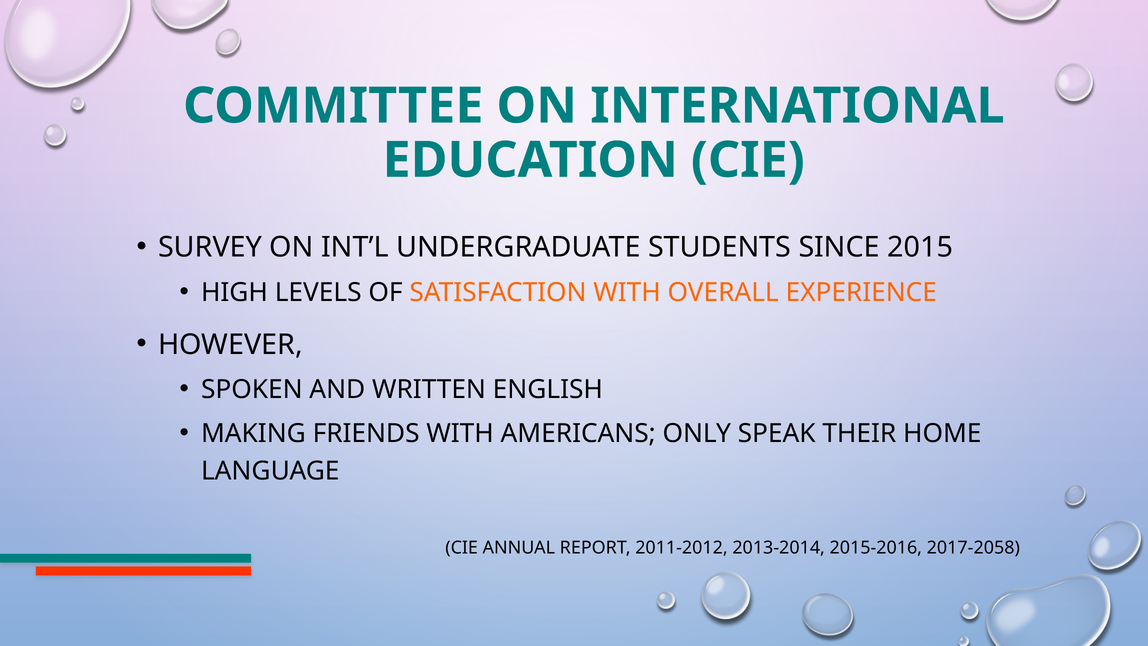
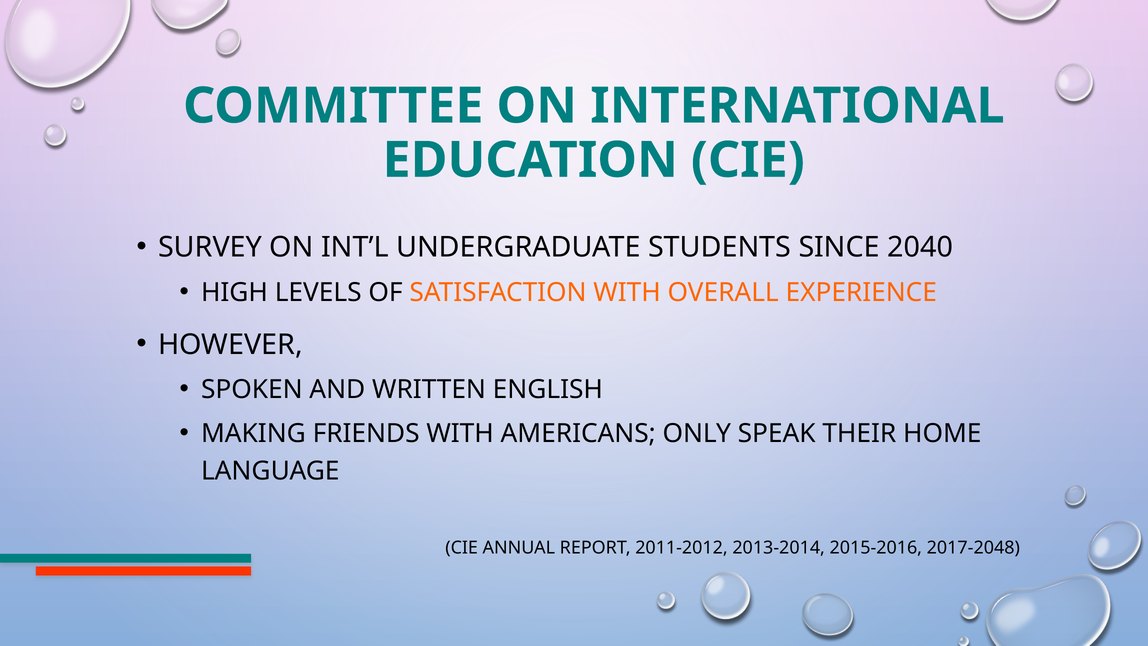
2015: 2015 -> 2040
2017-2058: 2017-2058 -> 2017-2048
